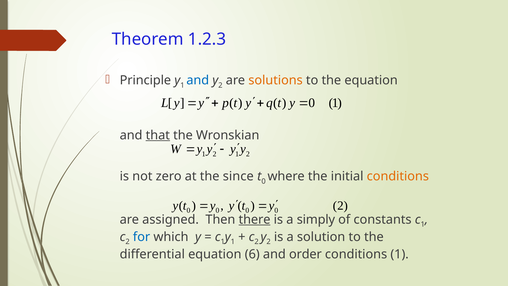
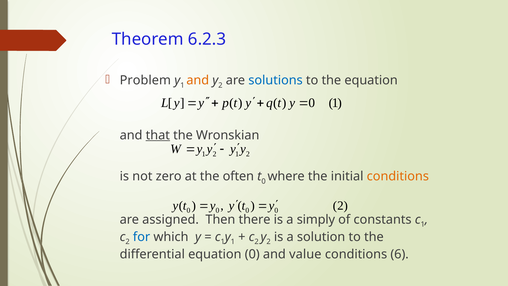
1.2.3: 1.2.3 -> 6.2.3
Principle: Principle -> Problem
and at (198, 80) colour: blue -> orange
solutions colour: orange -> blue
since: since -> often
there underline: present -> none
equation 6: 6 -> 0
order: order -> value
conditions 1: 1 -> 6
